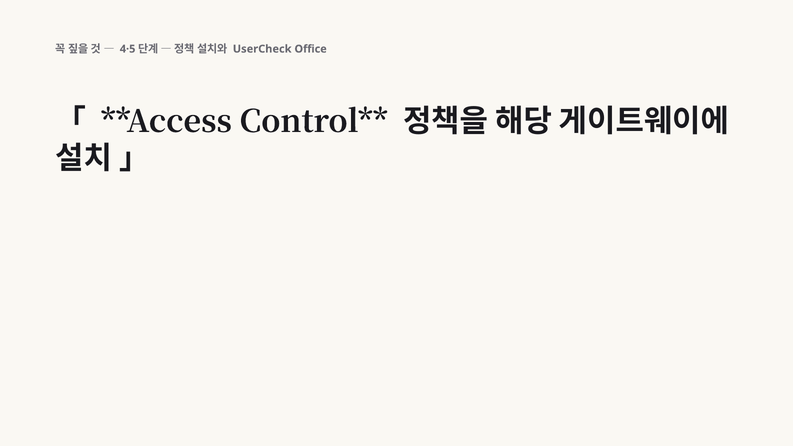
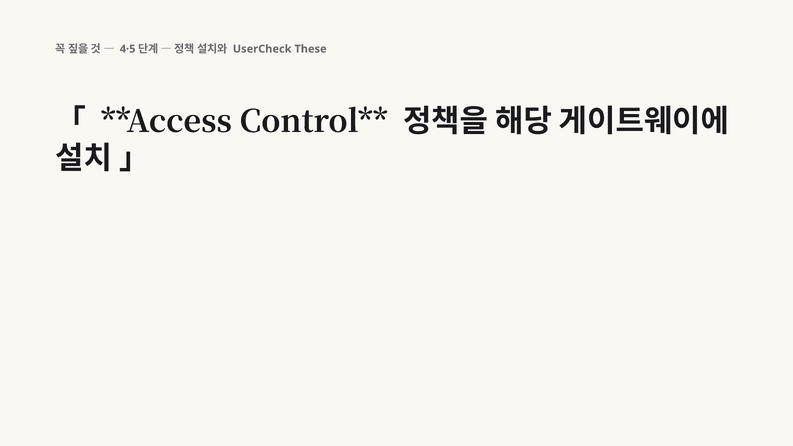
Office: Office -> These
